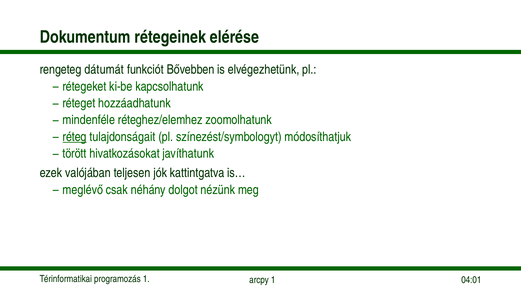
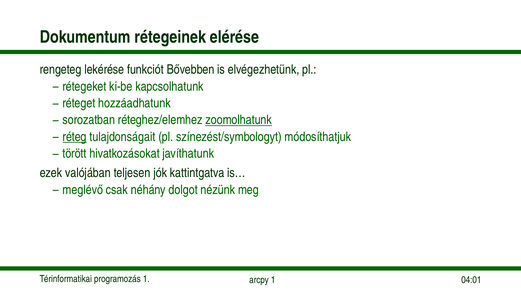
dátumát: dátumát -> lekérése
mindenféle: mindenféle -> sorozatban
zoomolhatunk underline: none -> present
